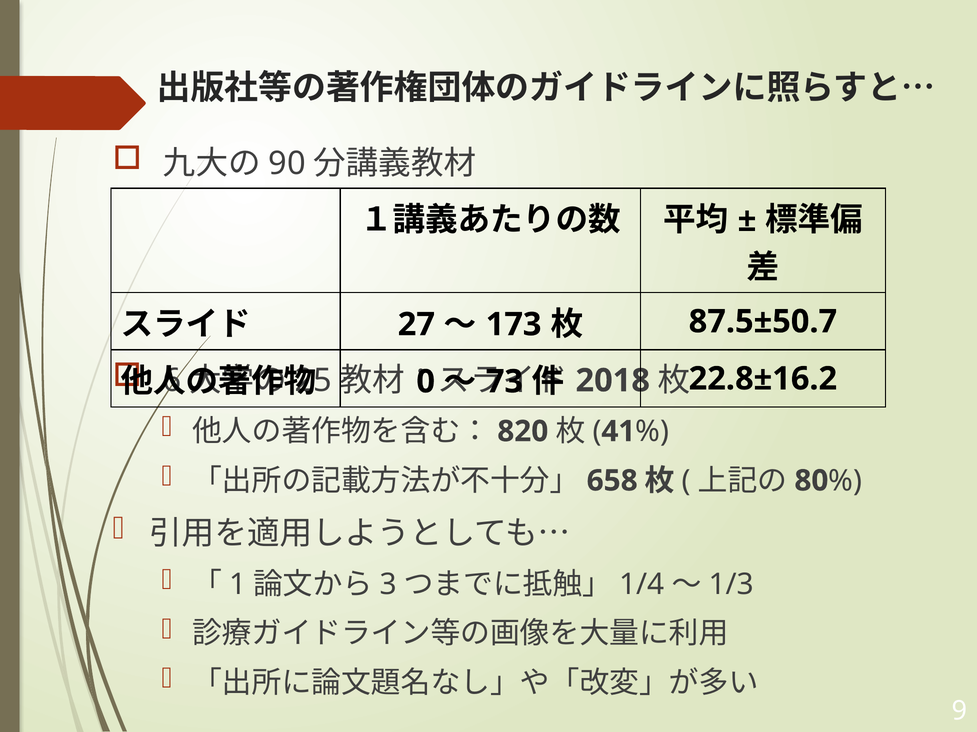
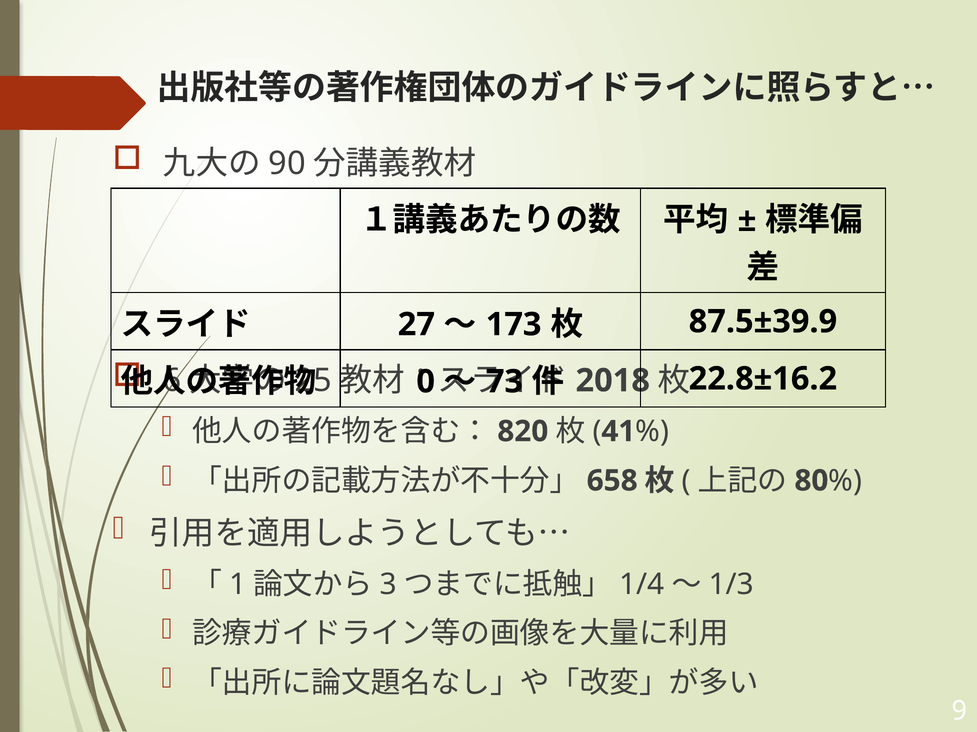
87.5±50.7: 87.5±50.7 -> 87.5±39.9
